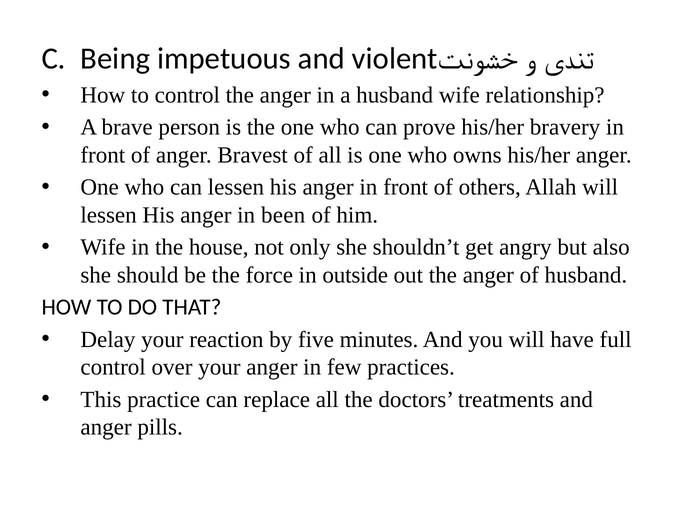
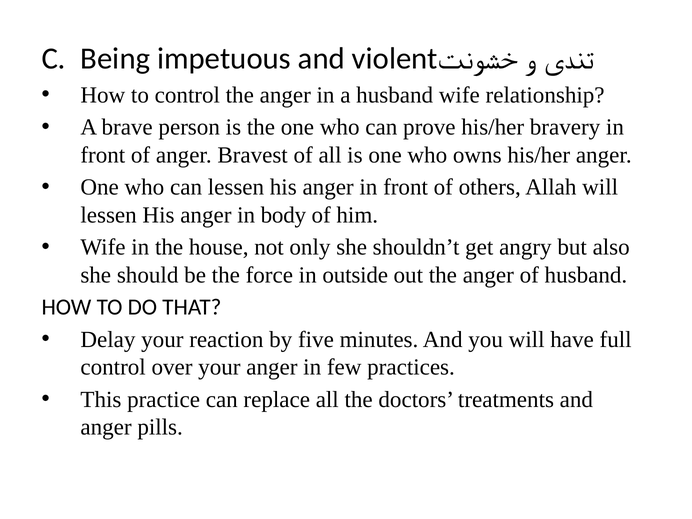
been: been -> body
